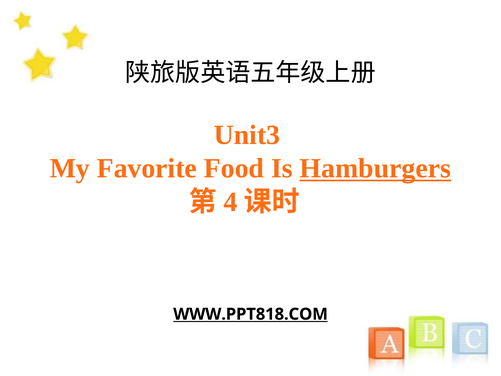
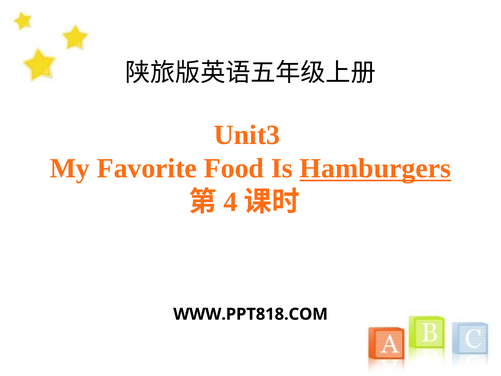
WWW.PPT818.COM underline: present -> none
